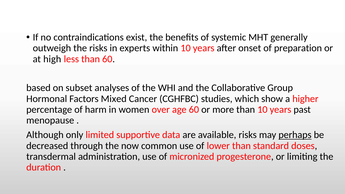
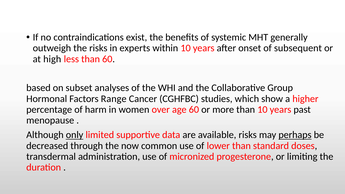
preparation: preparation -> subsequent
Mixed: Mixed -> Range
only underline: none -> present
